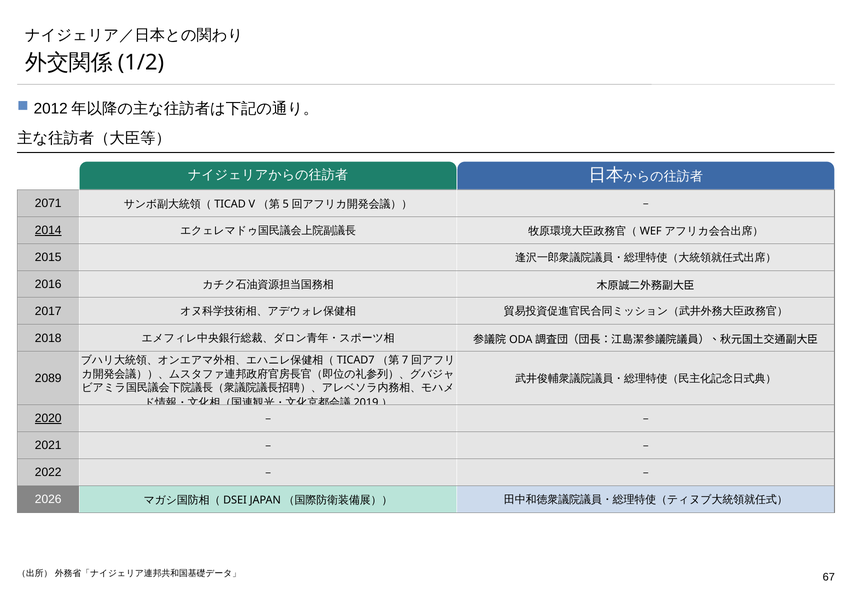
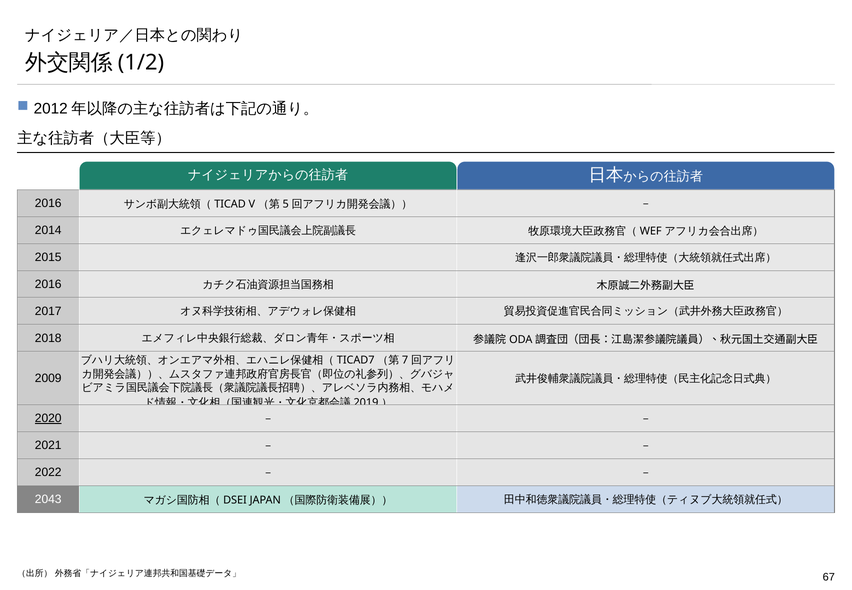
2071 at (48, 203): 2071 -> 2016
2014 underline: present -> none
2089: 2089 -> 2009
2026: 2026 -> 2043
